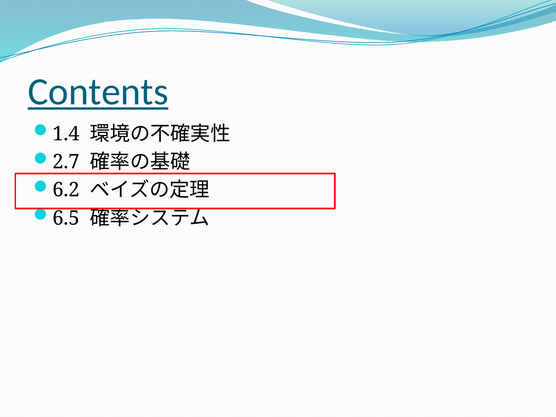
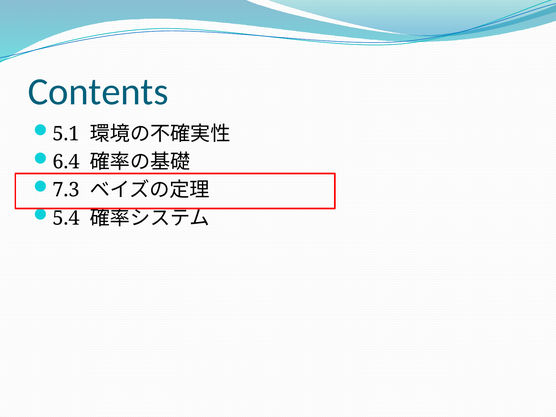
Contents underline: present -> none
1.4: 1.4 -> 5.1
2.7: 2.7 -> 6.4
6.2: 6.2 -> 7.3
6.5: 6.5 -> 5.4
